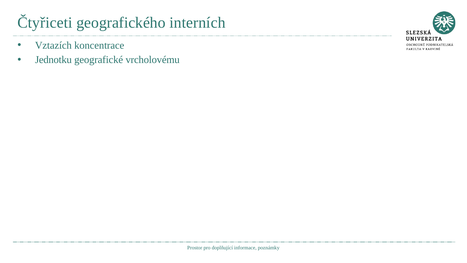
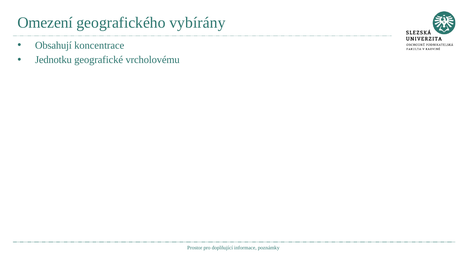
Čtyřiceti: Čtyřiceti -> Omezení
interních: interních -> vybírány
Vztazích: Vztazích -> Obsahují
